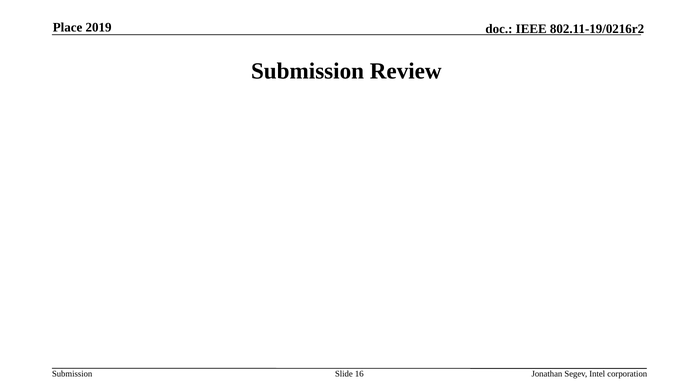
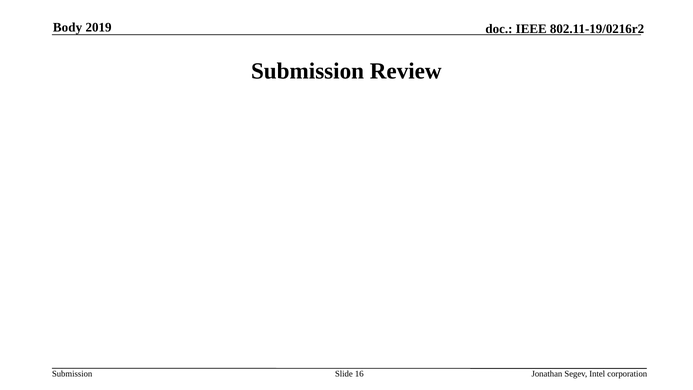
Place: Place -> Body
